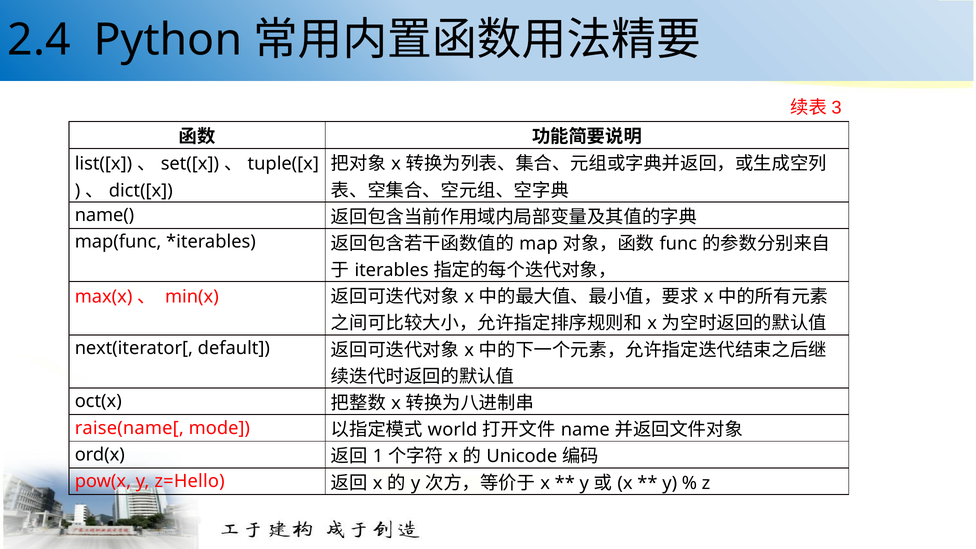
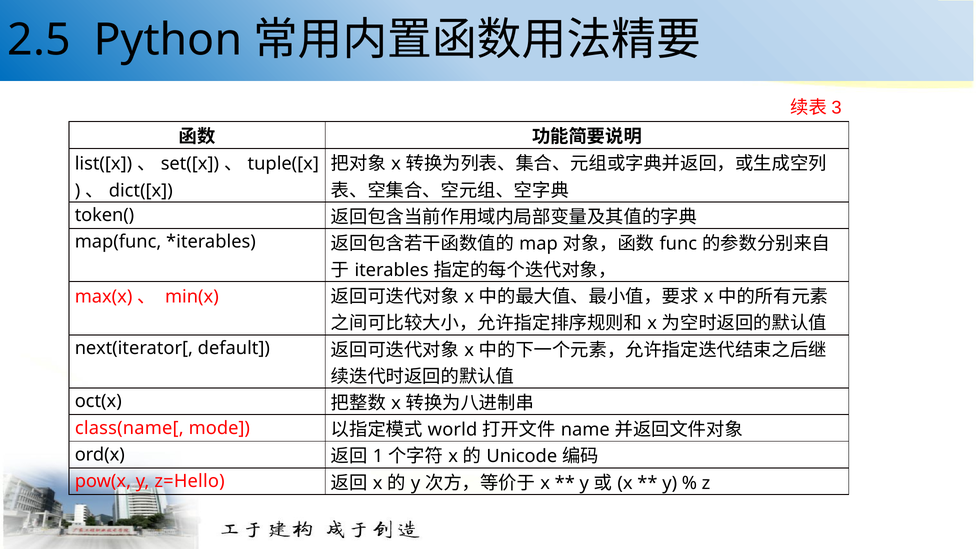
2.4: 2.4 -> 2.5
name(: name( -> token(
raise(name[: raise(name[ -> class(name[
